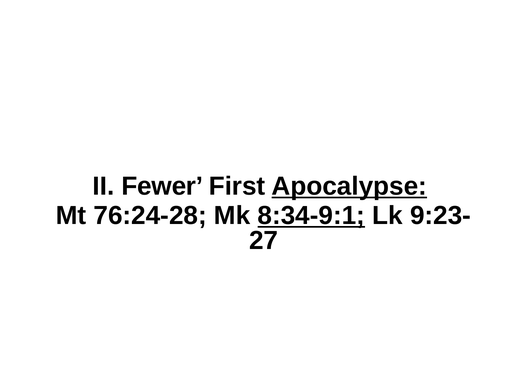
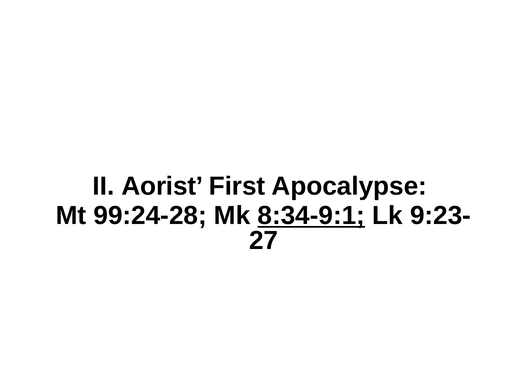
Fewer: Fewer -> Aorist
Apocalypse underline: present -> none
76:24-28: 76:24-28 -> 99:24-28
